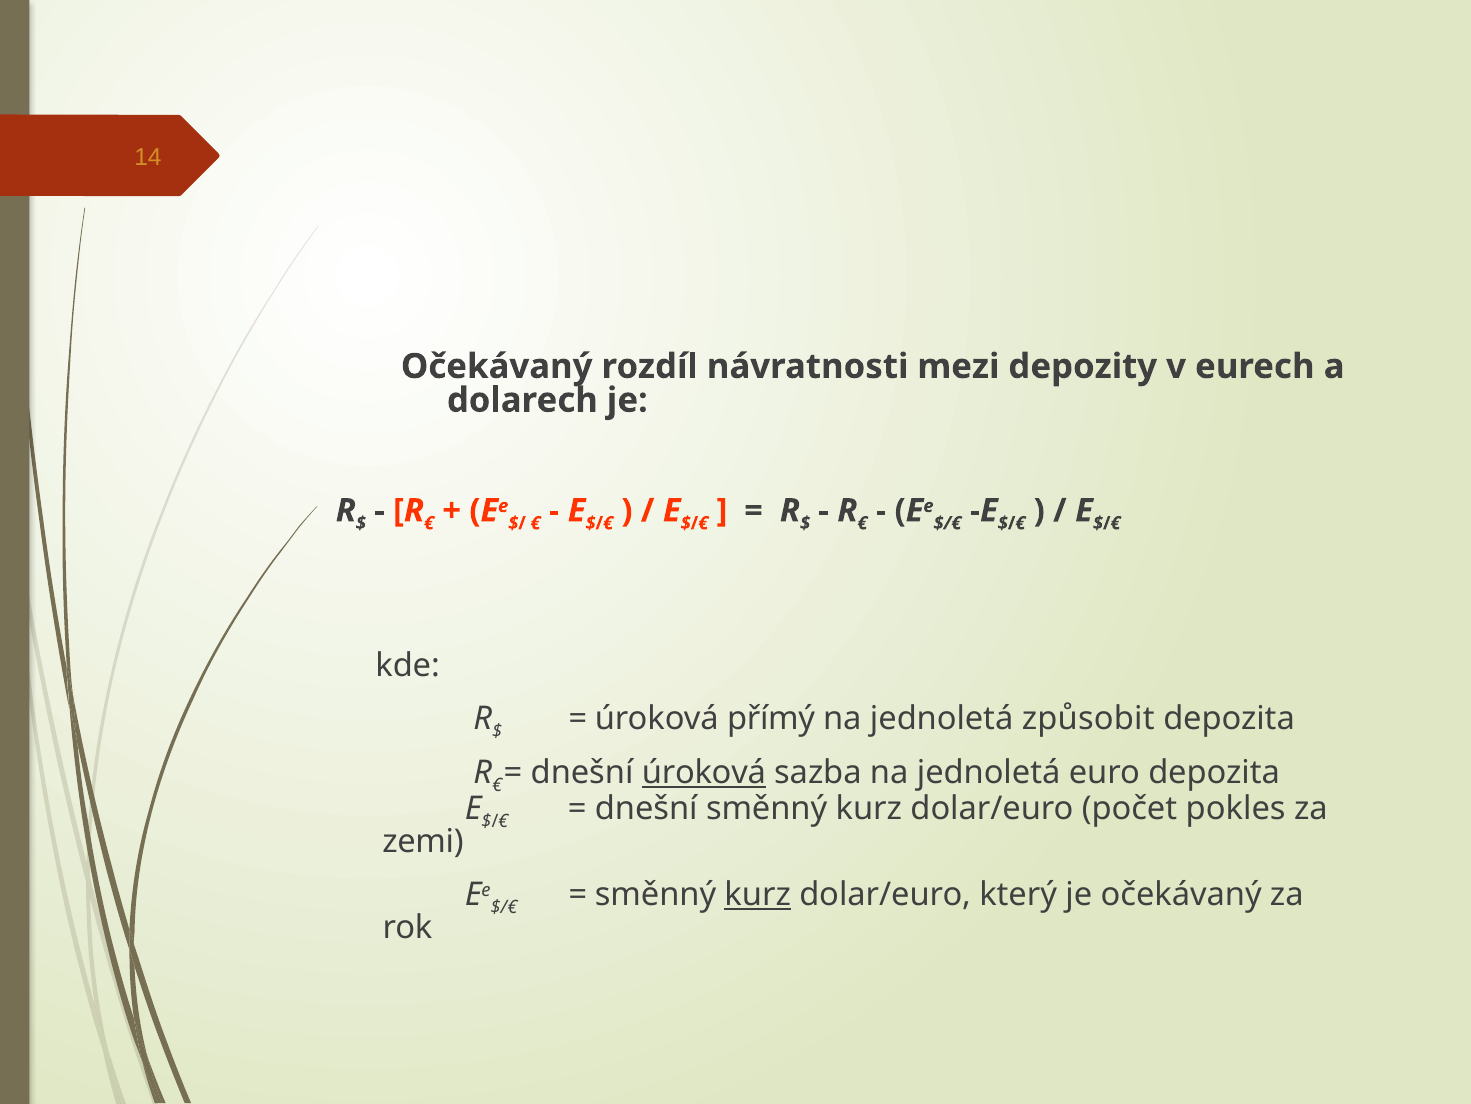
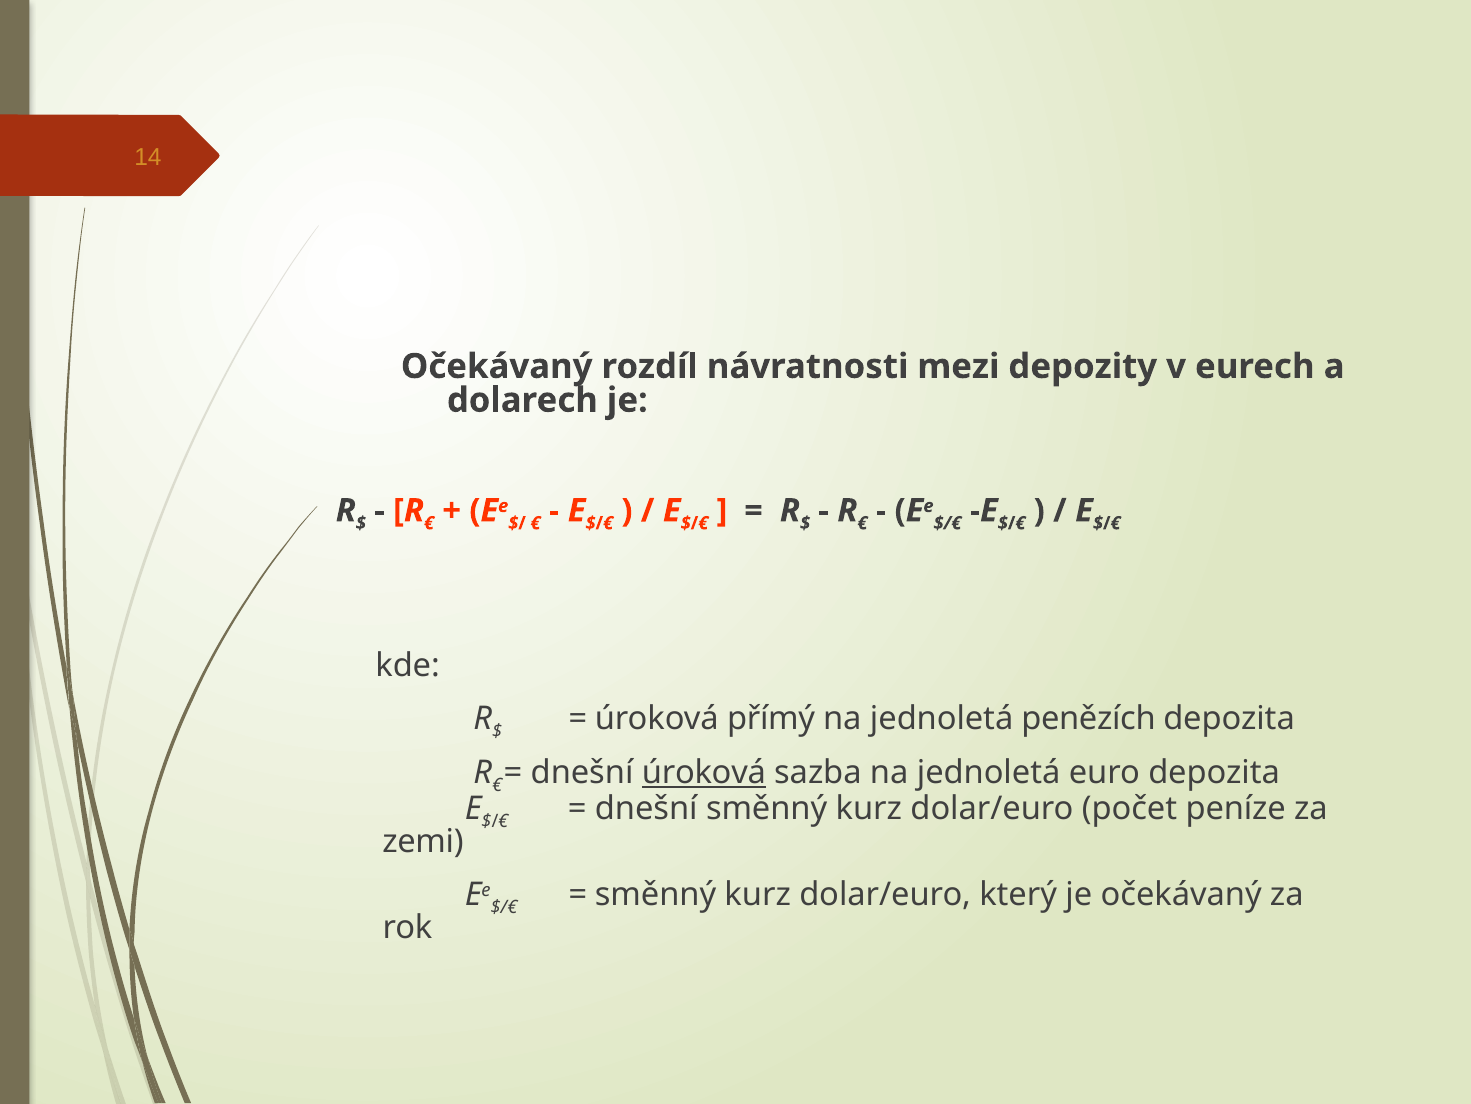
způsobit: způsobit -> penězích
pokles: pokles -> peníze
kurz at (758, 894) underline: present -> none
